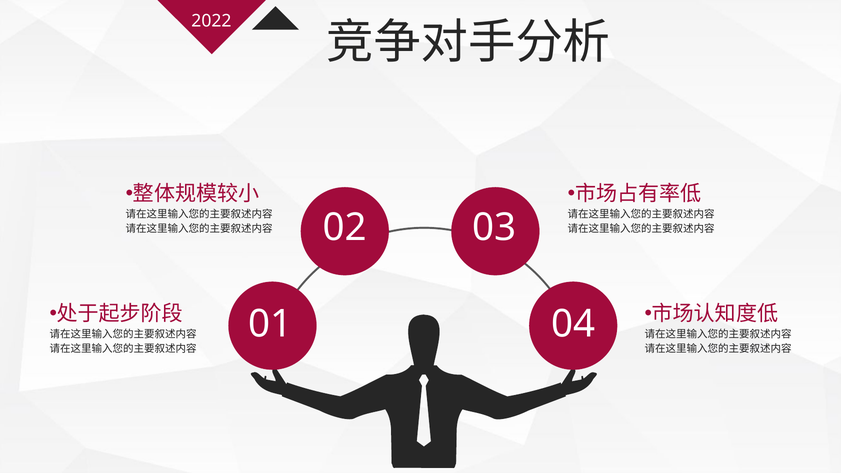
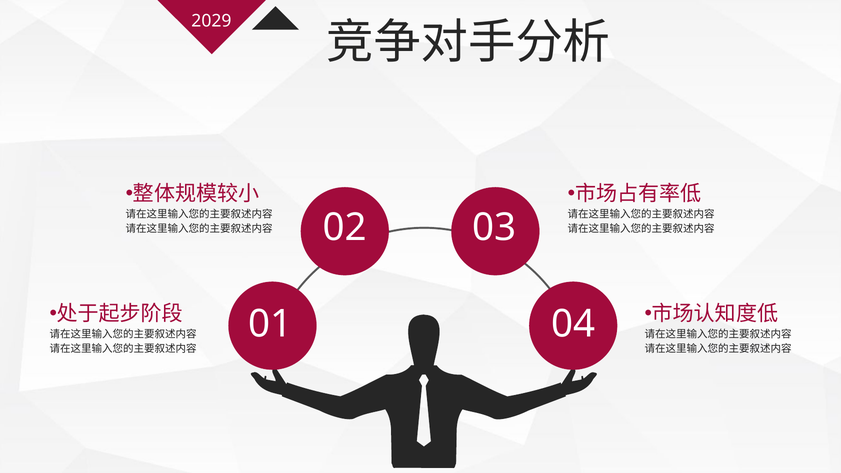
2022: 2022 -> 2029
